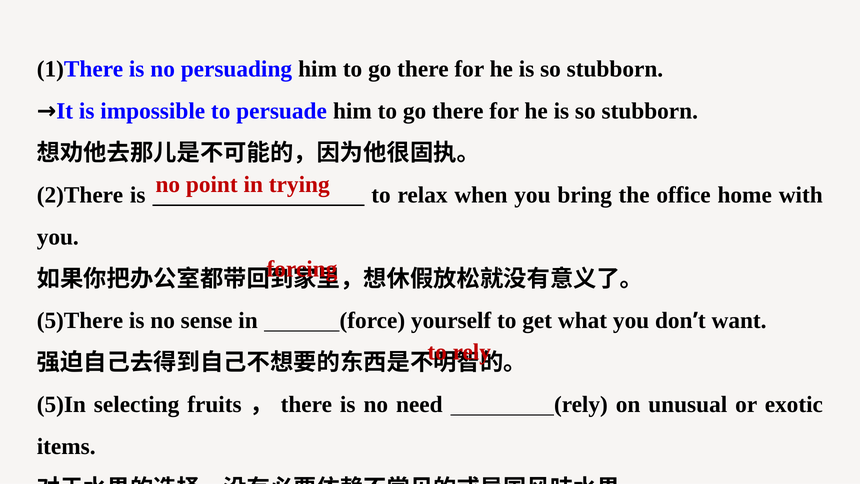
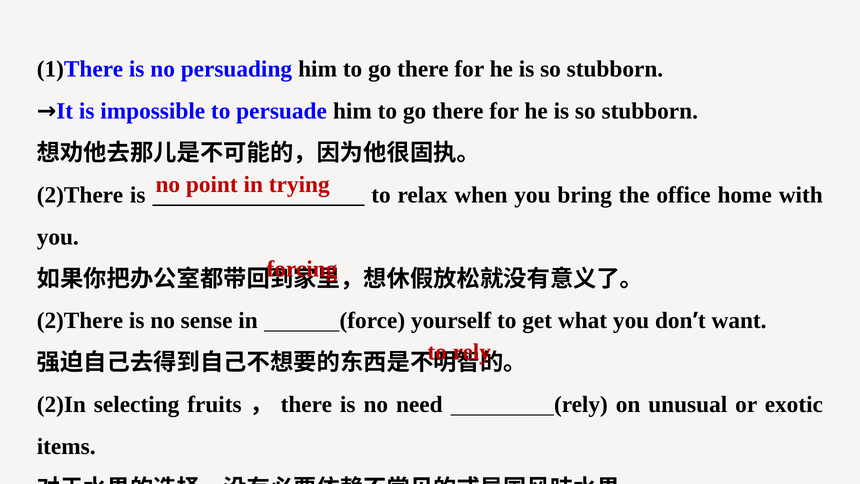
5)There at (80, 321): 5)There -> 2)There
5)In: 5)In -> 2)In
